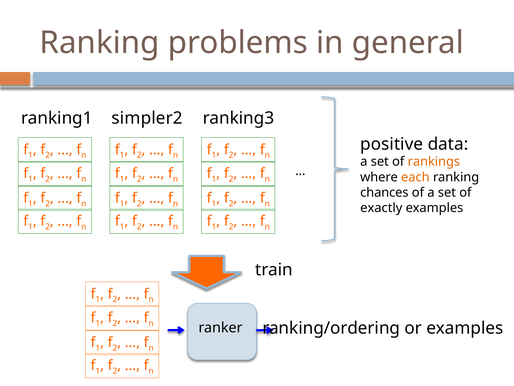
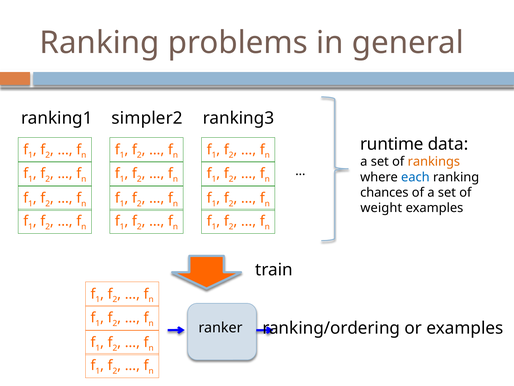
positive: positive -> runtime
each colour: orange -> blue
exactly: exactly -> weight
